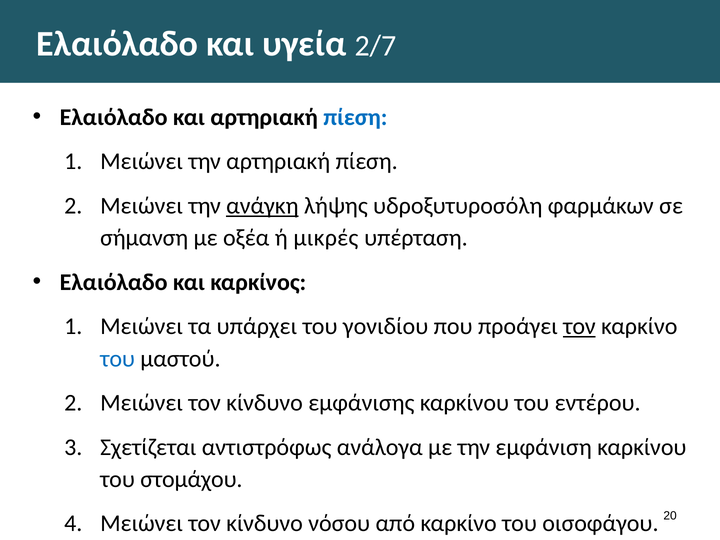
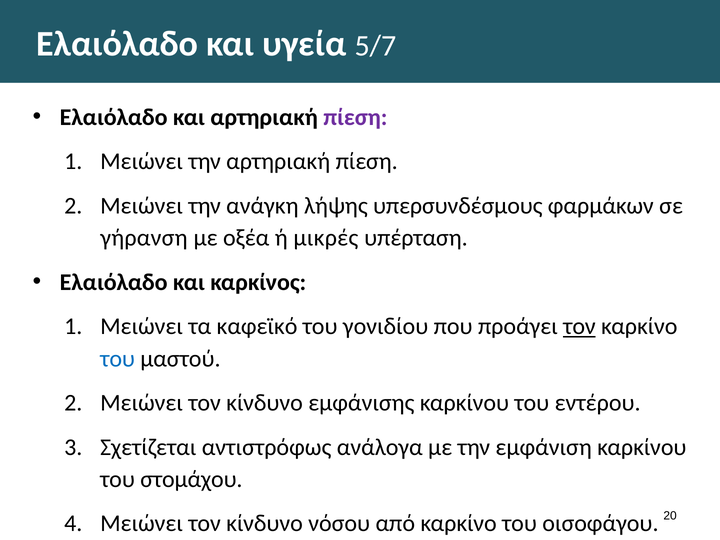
2/7: 2/7 -> 5/7
πίεση at (355, 117) colour: blue -> purple
ανάγκη underline: present -> none
υδροξυτυροσόλη: υδροξυτυροσόλη -> υπερσυνδέσμους
σήμανση: σήμανση -> γήρανση
υπάρχει: υπάρχει -> καφεϊκό
